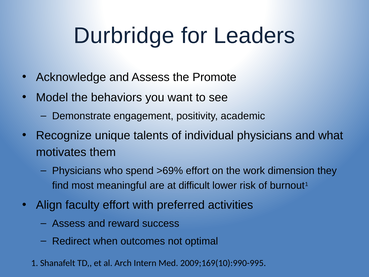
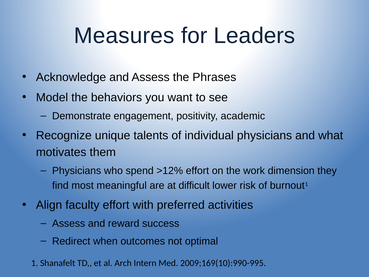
Durbridge: Durbridge -> Measures
Promote: Promote -> Phrases
>69%: >69% -> >12%
